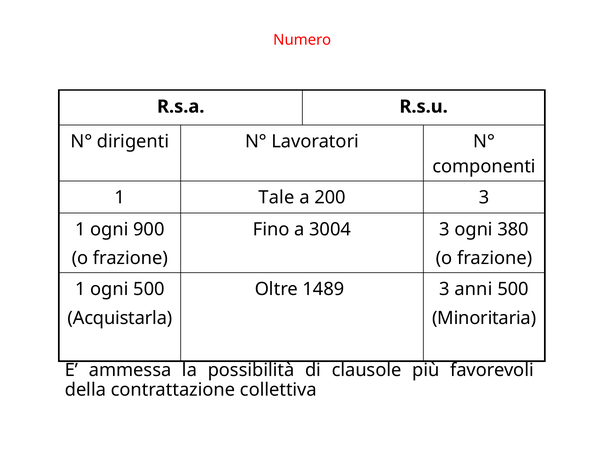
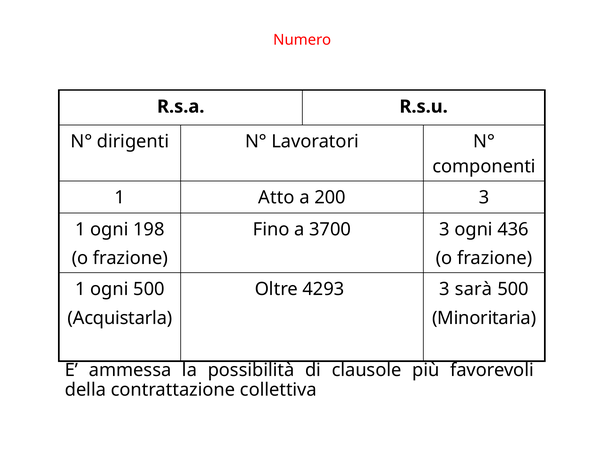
Tale: Tale -> Atto
900: 900 -> 198
3004: 3004 -> 3700
380: 380 -> 436
1489: 1489 -> 4293
anni: anni -> sarà
